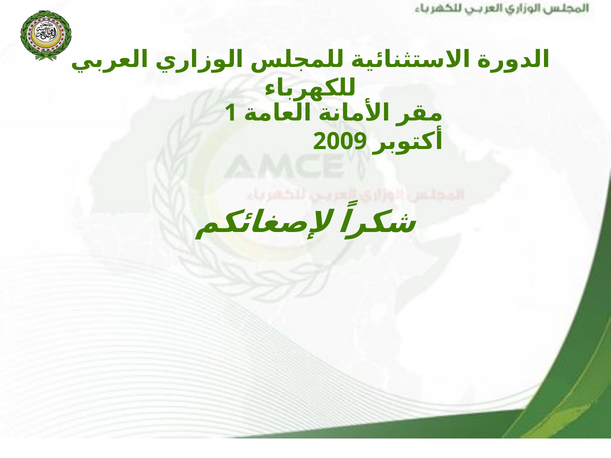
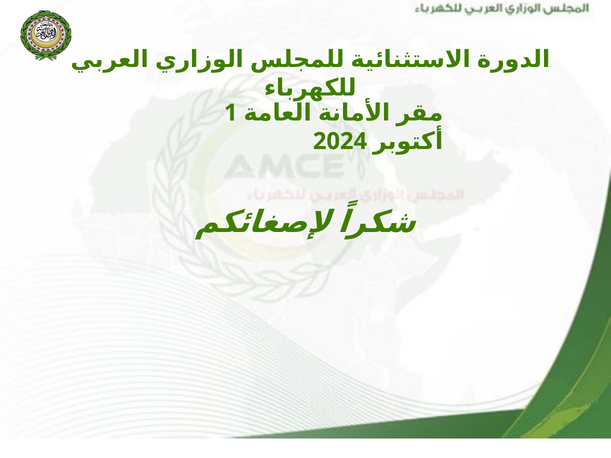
2009: 2009 -> 2024
